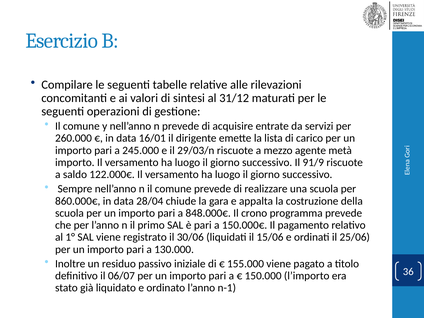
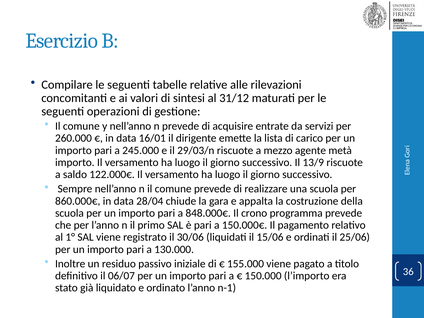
91/9: 91/9 -> 13/9
